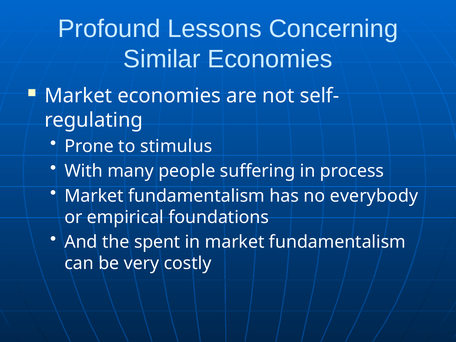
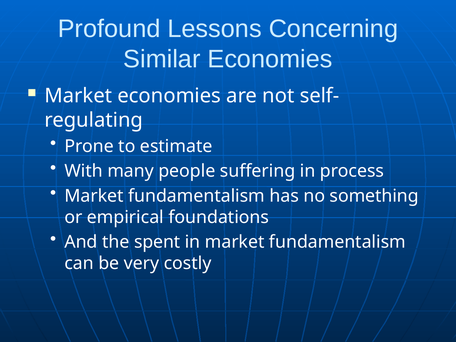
stimulus: stimulus -> estimate
everybody: everybody -> something
